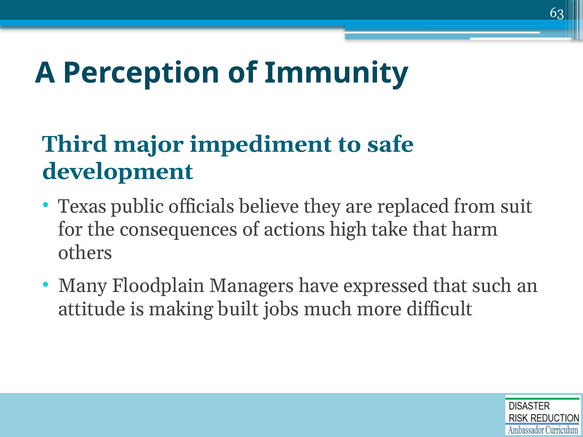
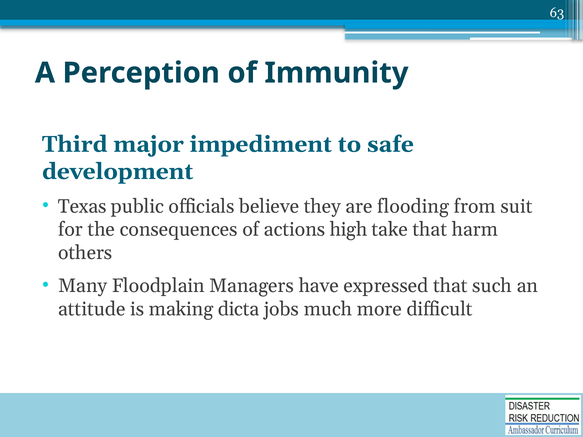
replaced: replaced -> flooding
built: built -> dicta
